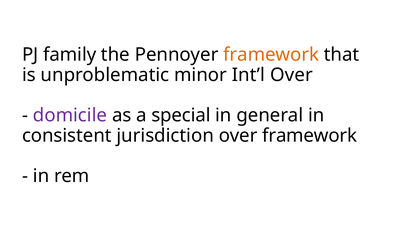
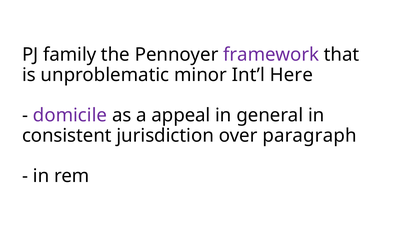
framework at (271, 55) colour: orange -> purple
Int’l Over: Over -> Here
special: special -> appeal
over framework: framework -> paragraph
